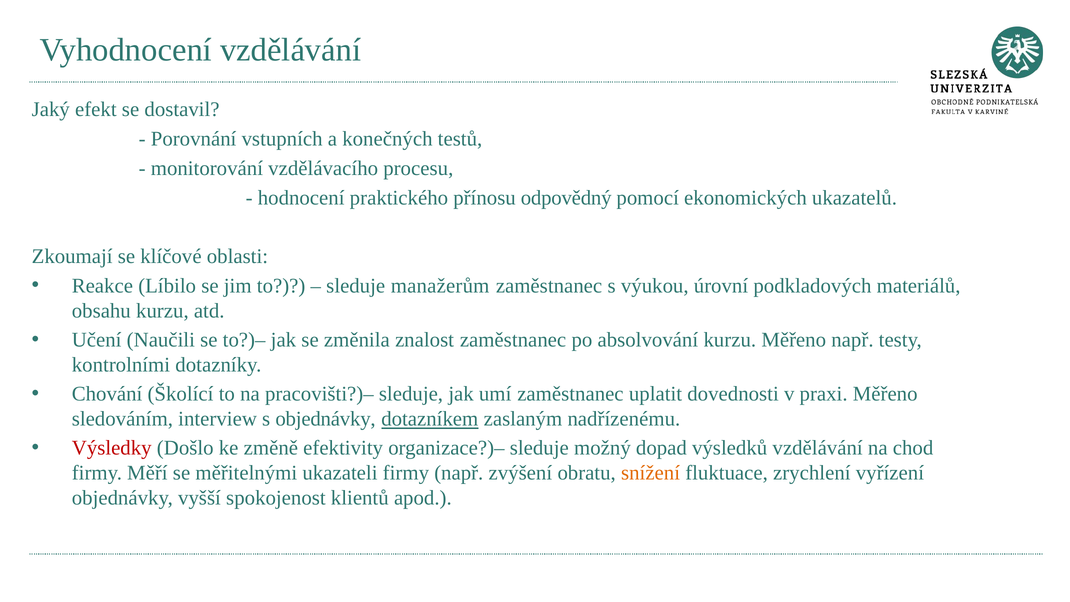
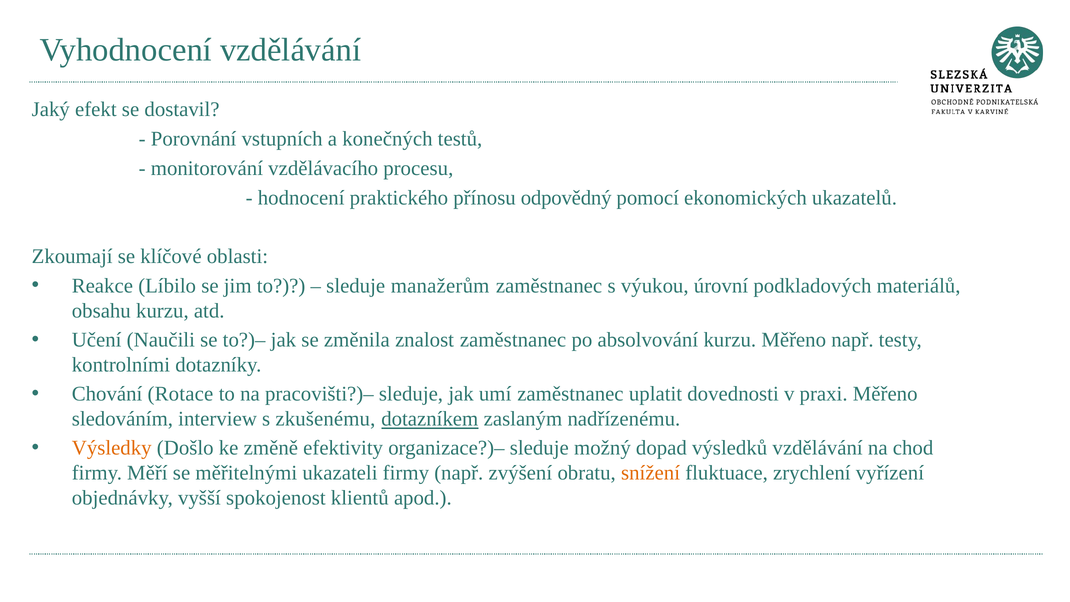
Školící: Školící -> Rotace
s objednávky: objednávky -> zkušenému
Výsledky colour: red -> orange
